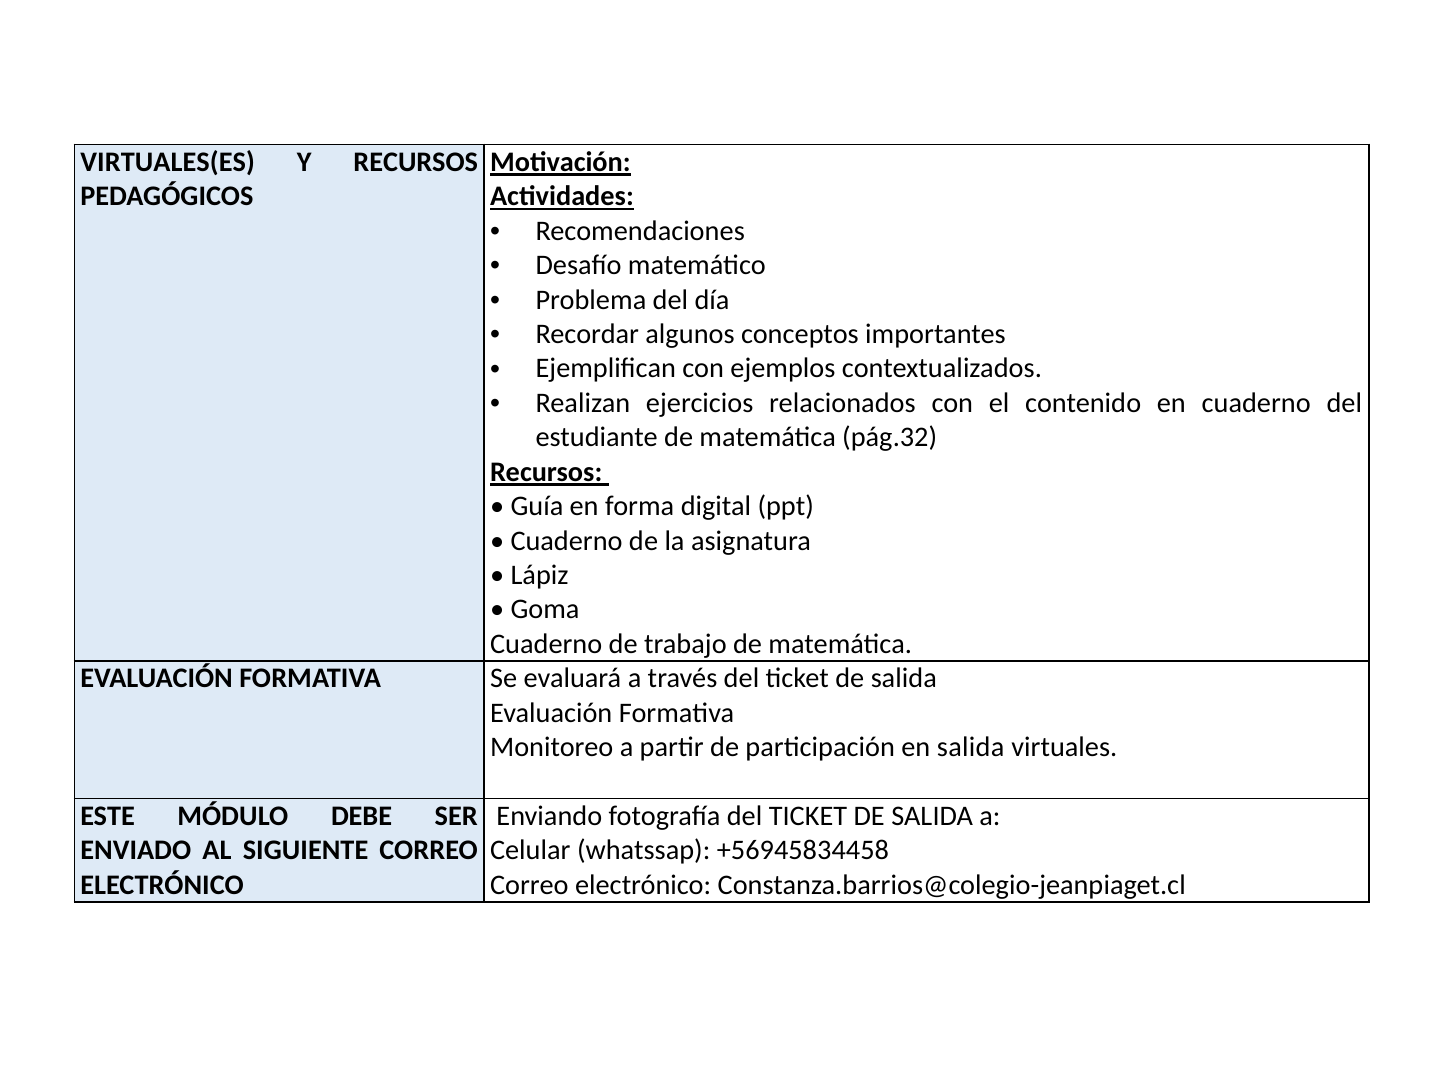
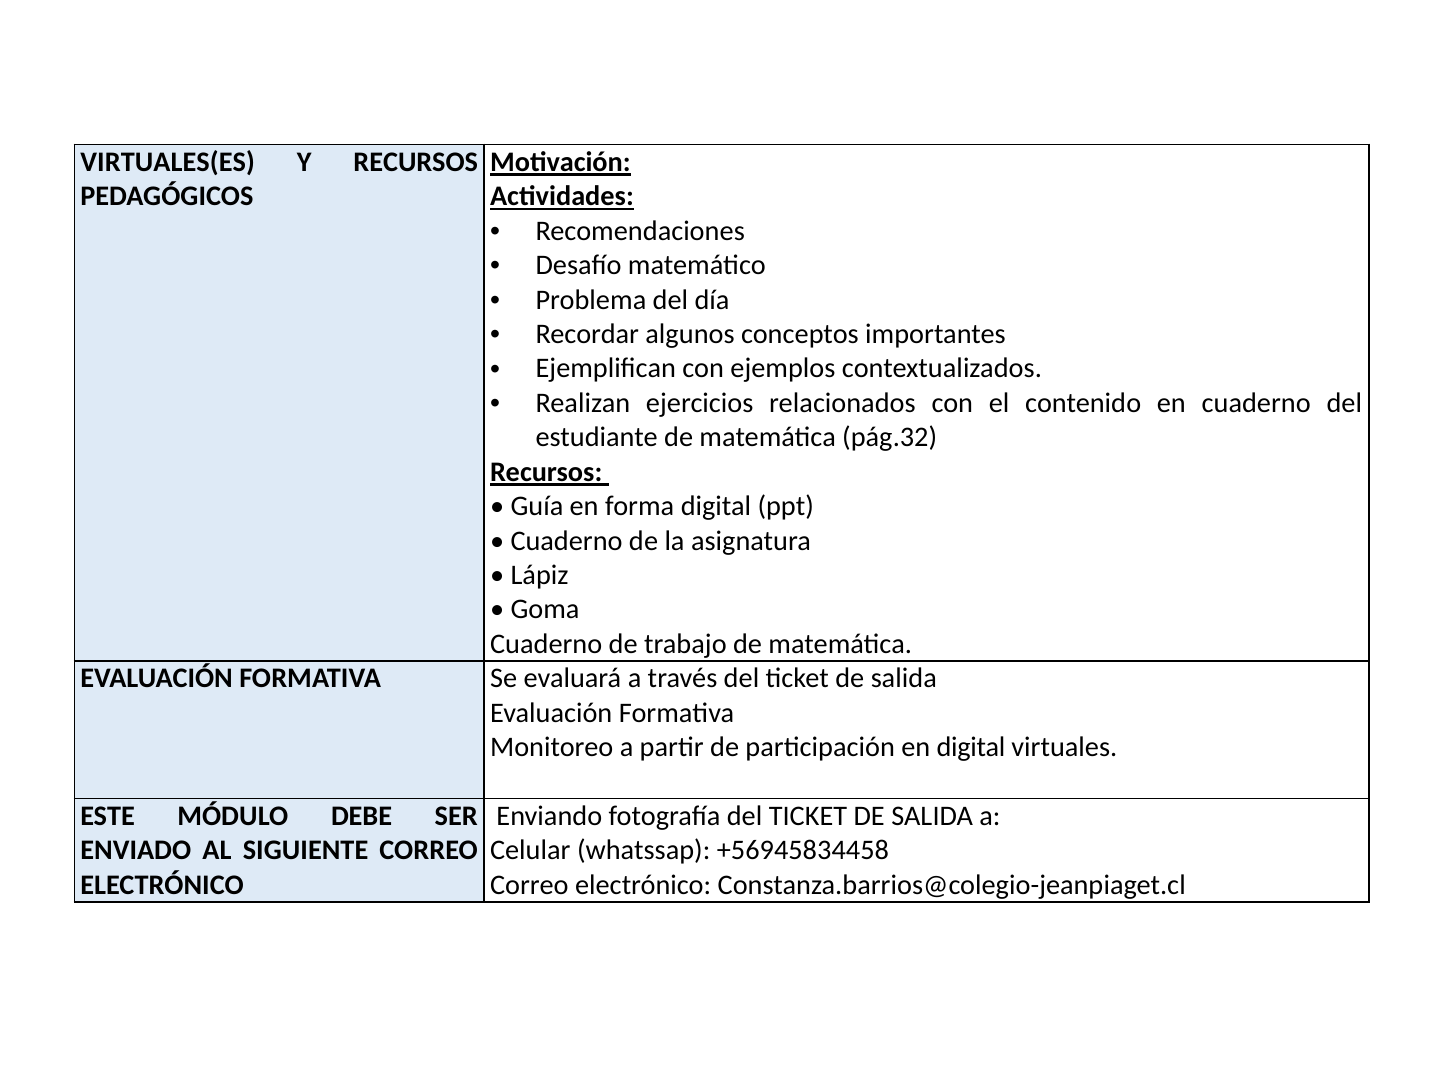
en salida: salida -> digital
